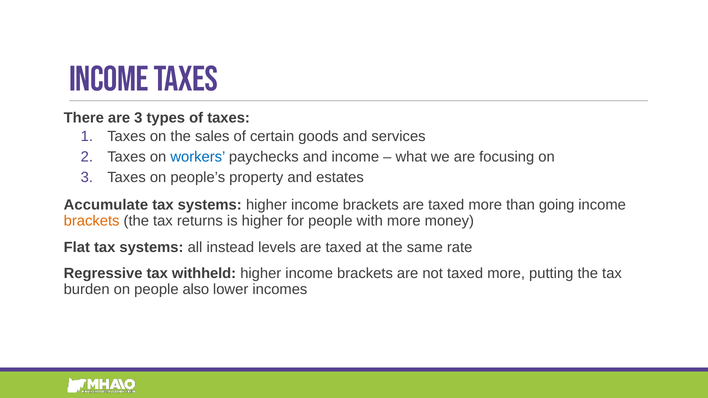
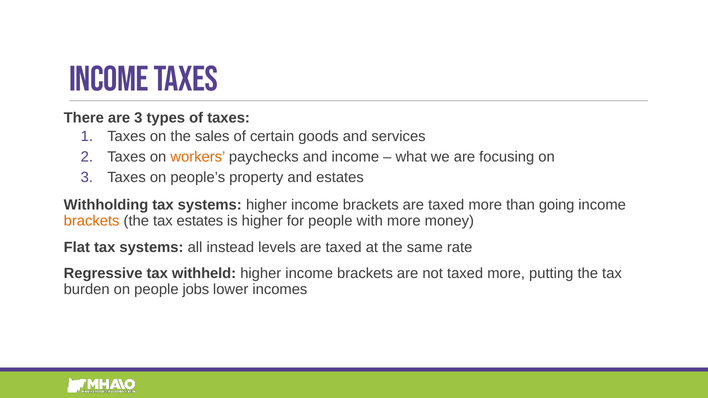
workers colour: blue -> orange
Accumulate: Accumulate -> Withholding
tax returns: returns -> estates
also: also -> jobs
